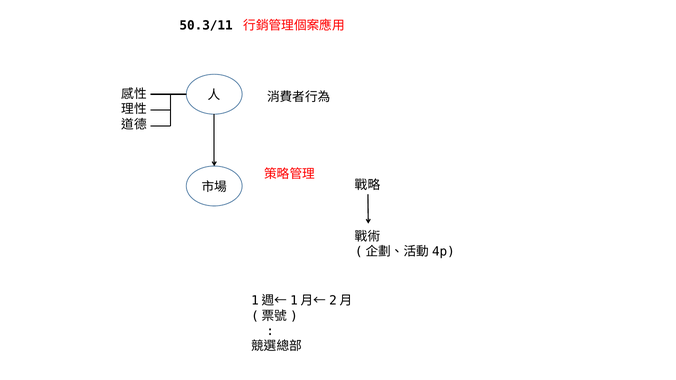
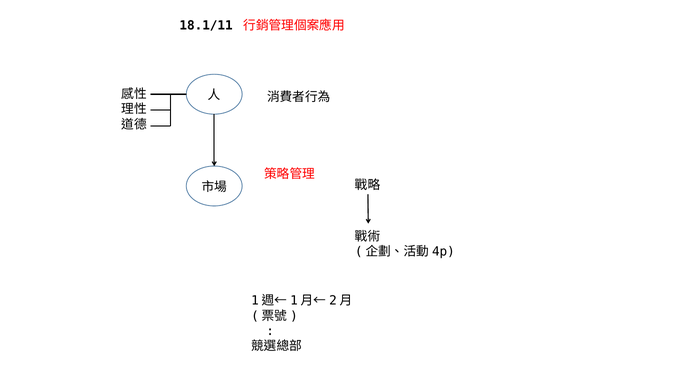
50.3/11: 50.3/11 -> 18.1/11
